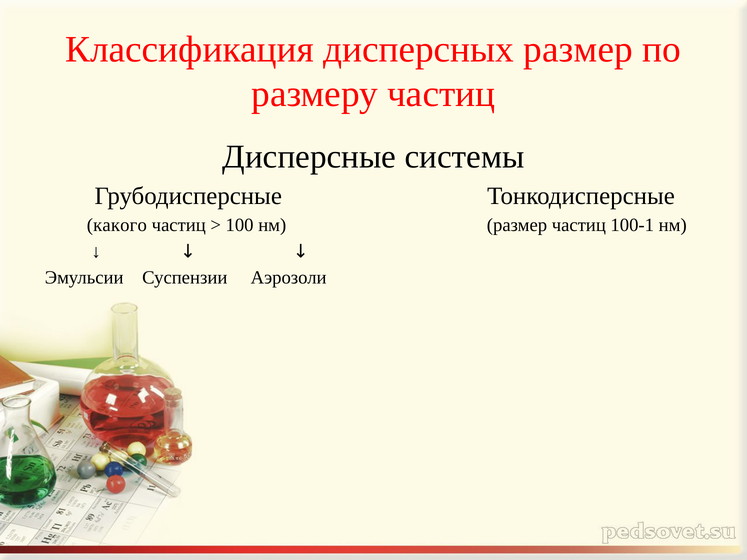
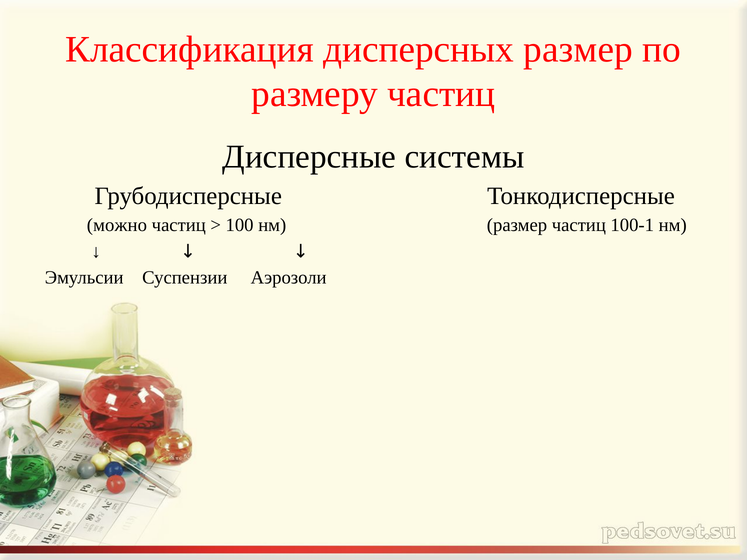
какого: какого -> можно
